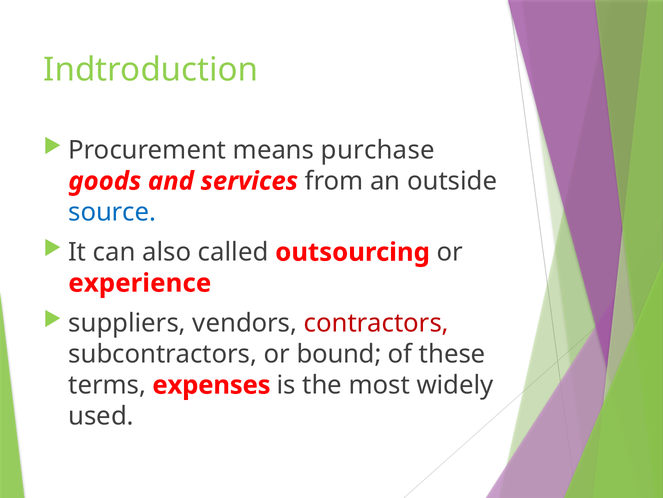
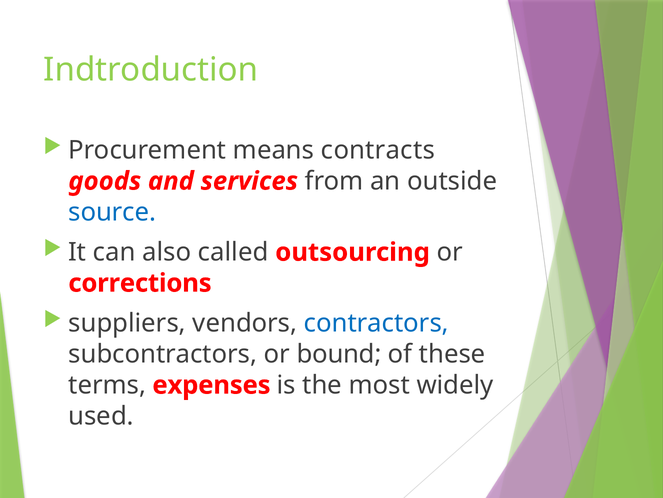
purchase: purchase -> contracts
experience: experience -> corrections
contractors colour: red -> blue
